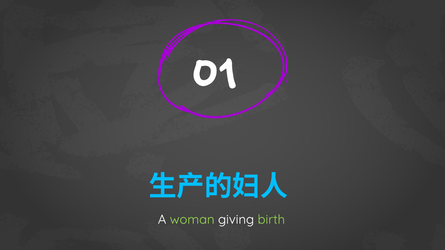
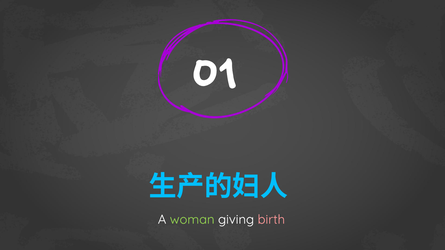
birth colour: light green -> pink
